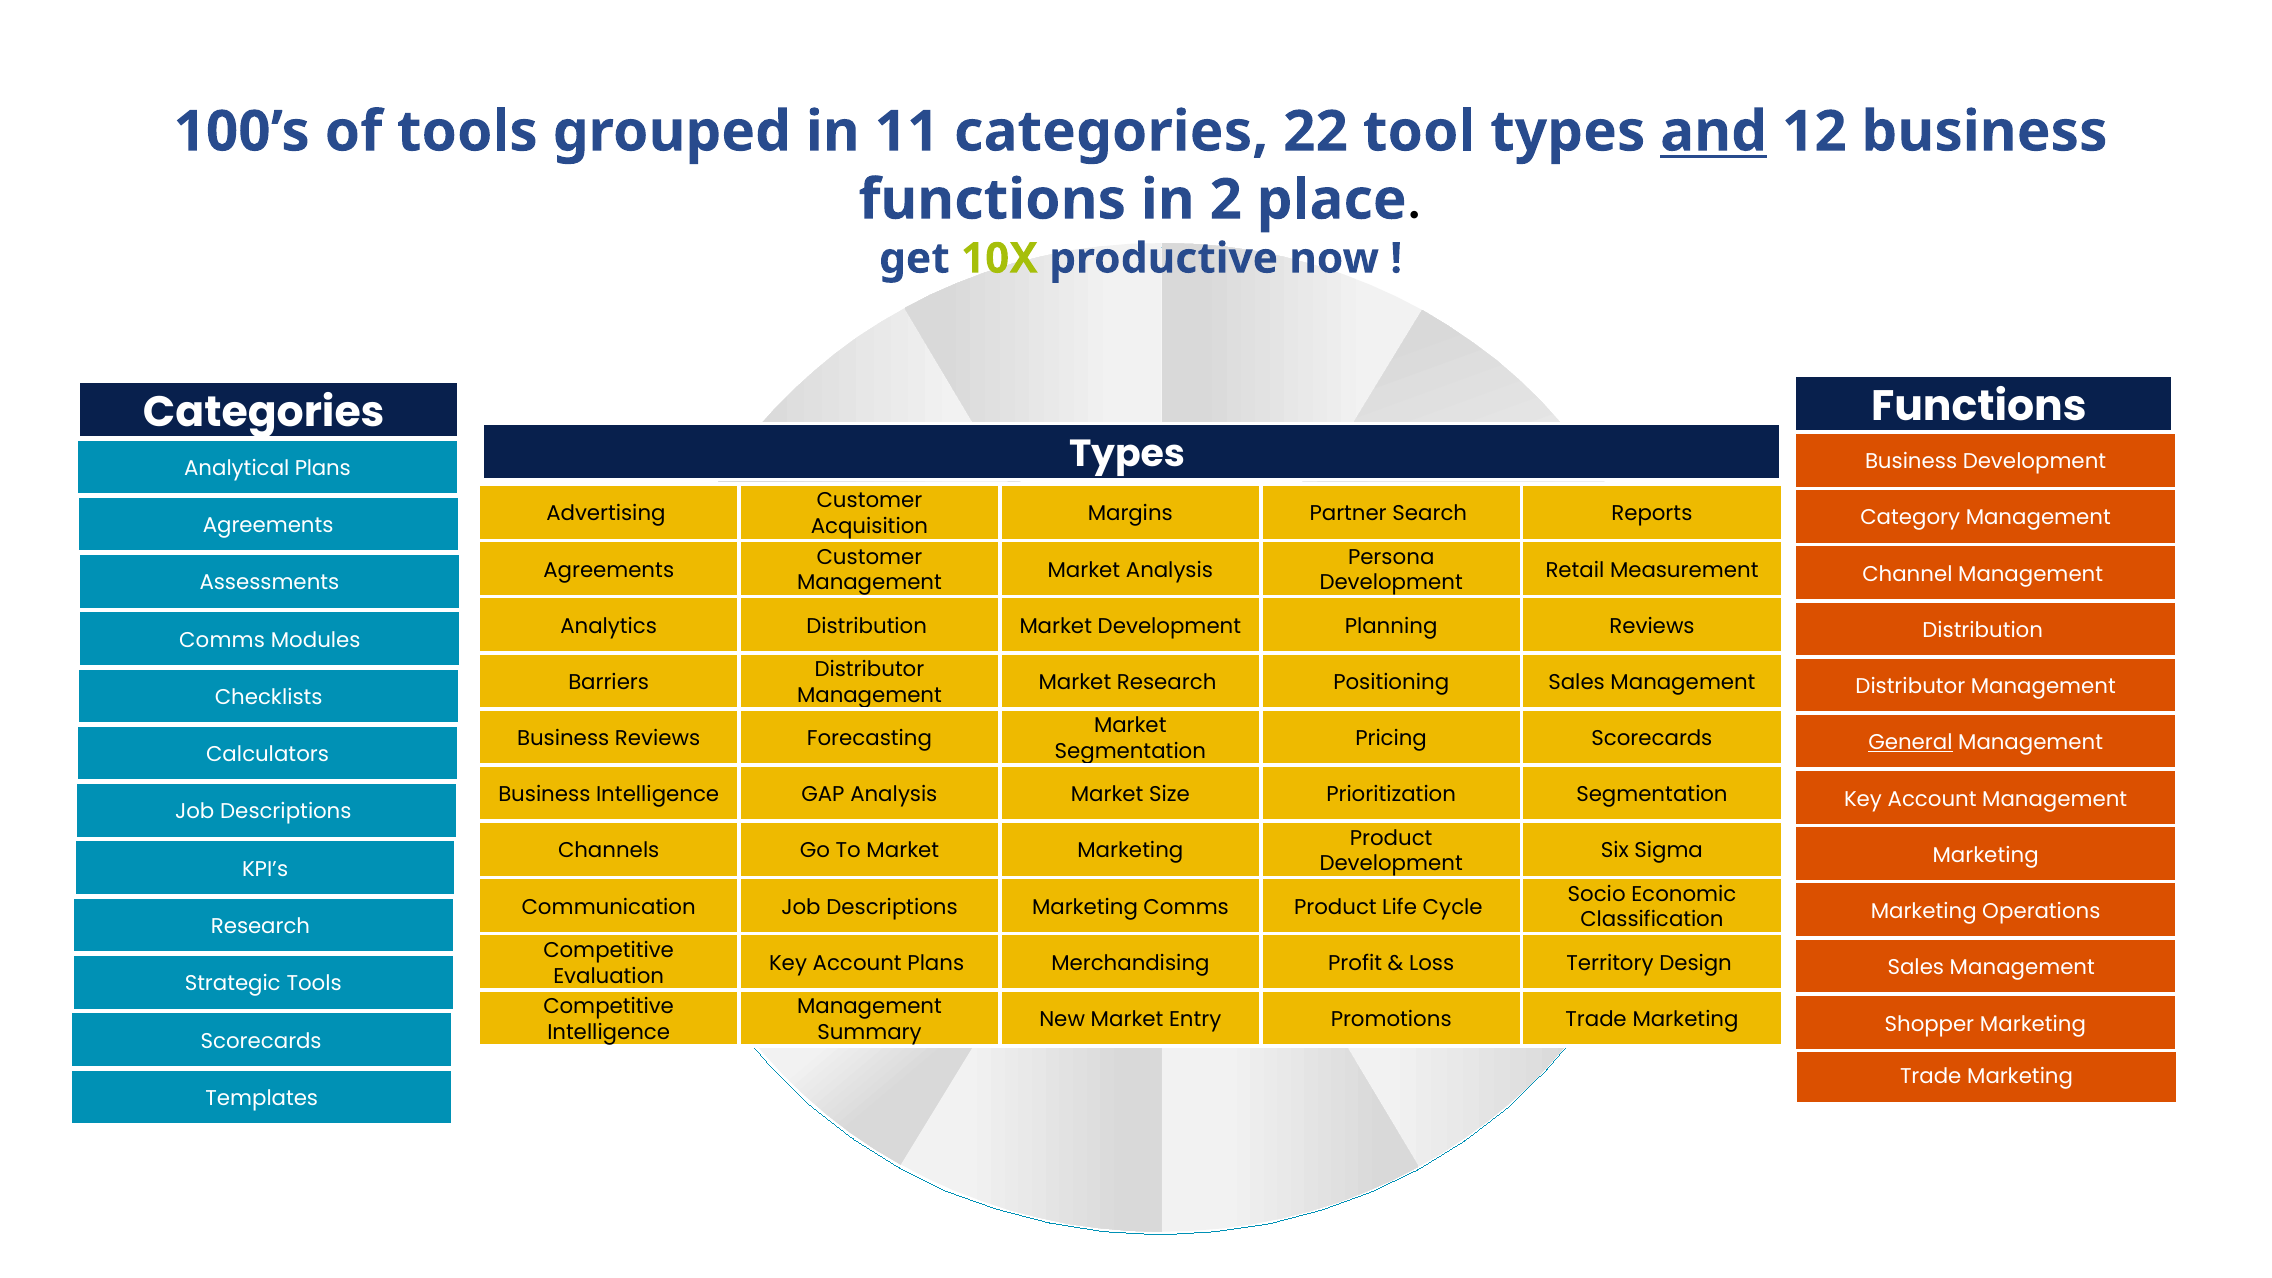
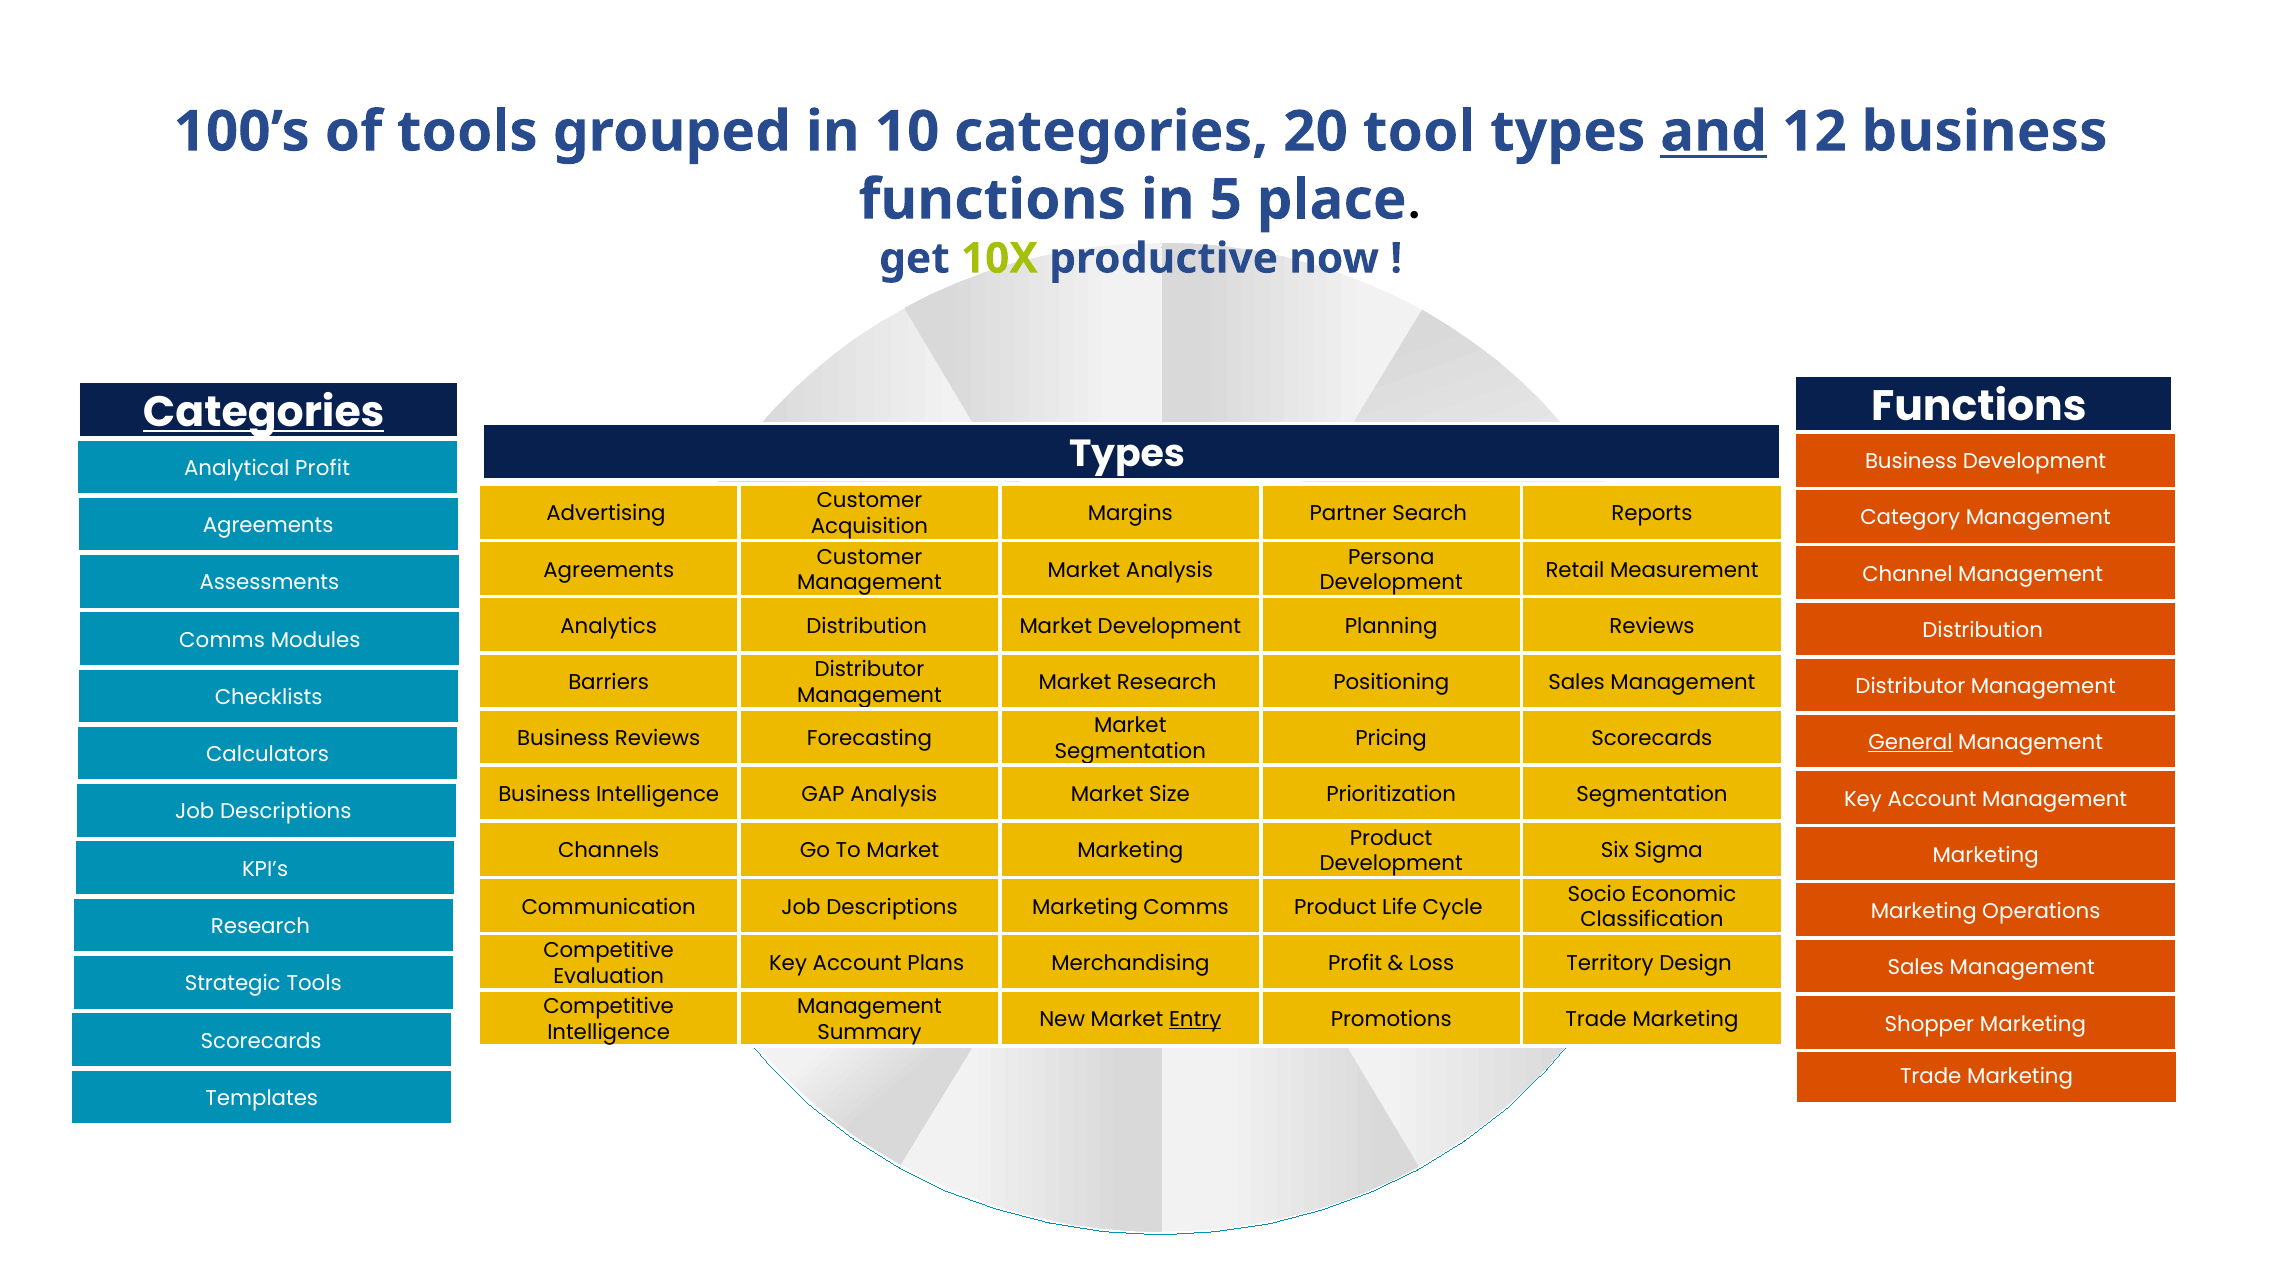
11: 11 -> 10
22: 22 -> 20
2: 2 -> 5
Categories at (264, 412) underline: none -> present
Analytical Plans: Plans -> Profit
Entry underline: none -> present
